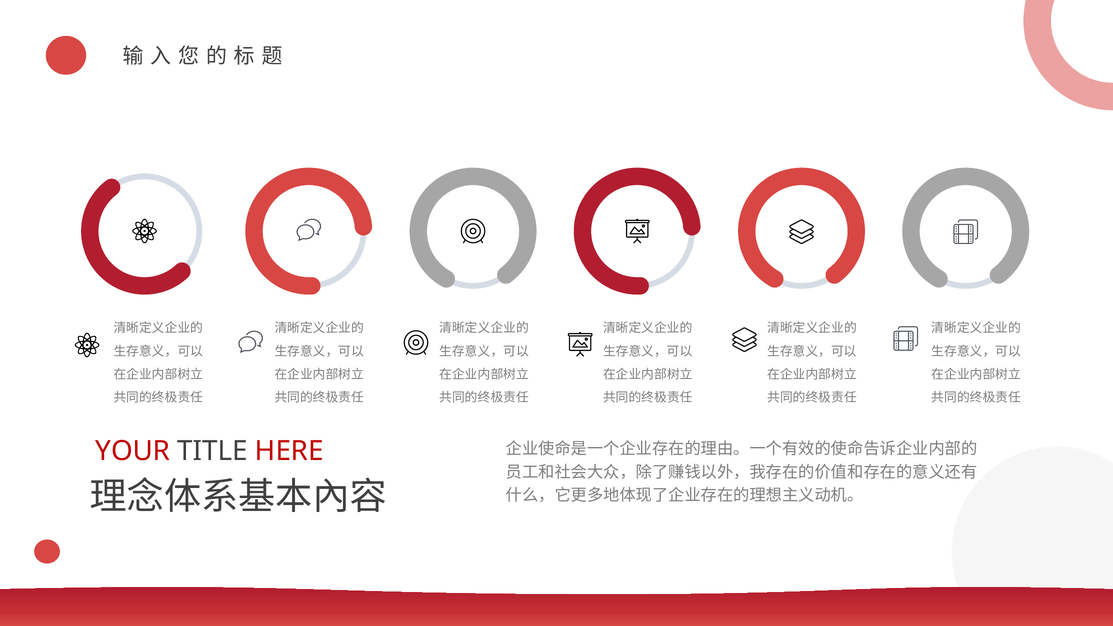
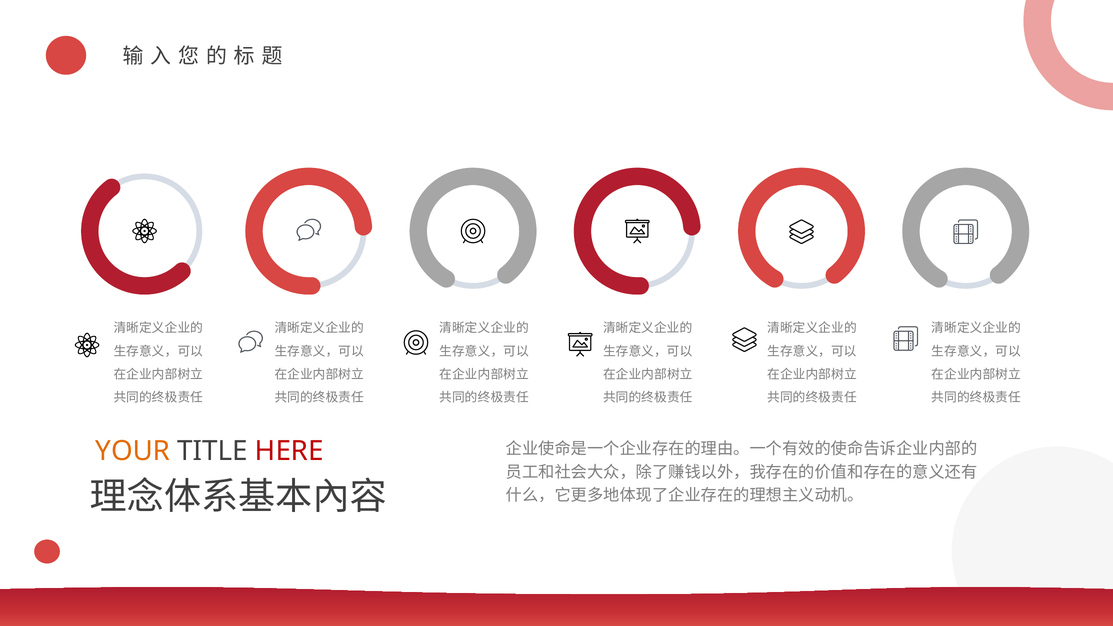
YOUR colour: red -> orange
